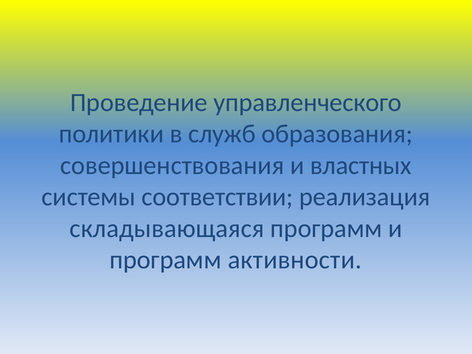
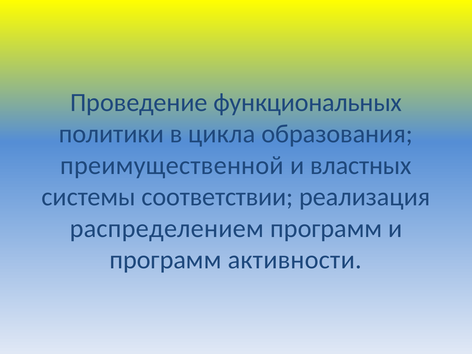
управленческого: управленческого -> функциональных
служб: служб -> цикла
совершенствования: совершенствования -> преимущественной
складывающаяся: складывающаяся -> распределением
